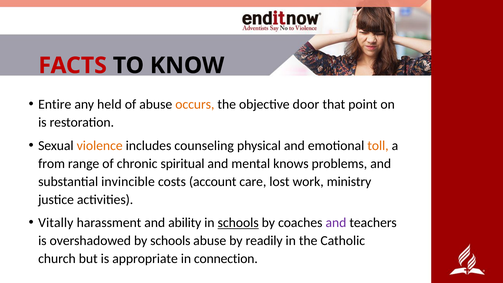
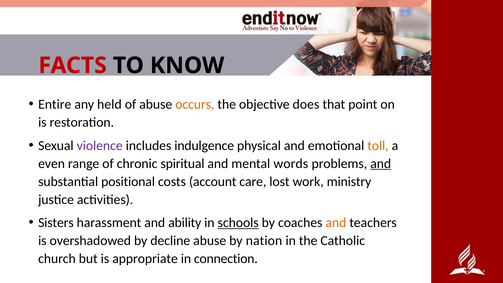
door: door -> does
violence colour: orange -> purple
counseling: counseling -> indulgence
from: from -> even
knows: knows -> words
and at (381, 164) underline: none -> present
invincible: invincible -> positional
Vitally: Vitally -> Sisters
and at (336, 223) colour: purple -> orange
by schools: schools -> decline
readily: readily -> nation
